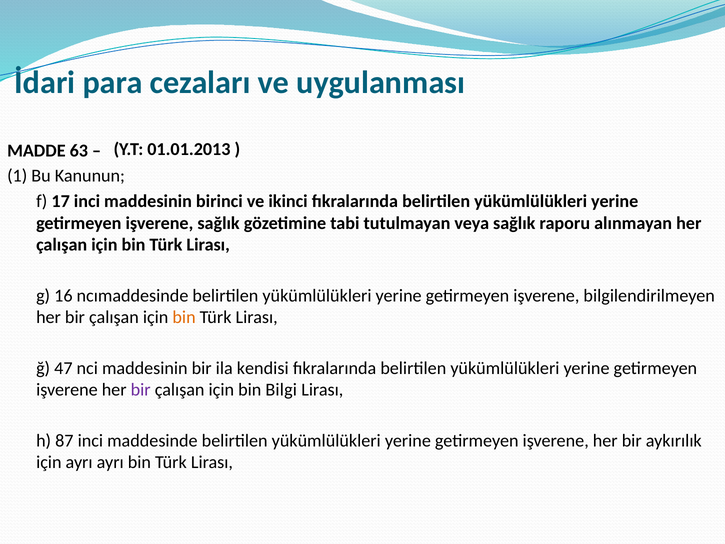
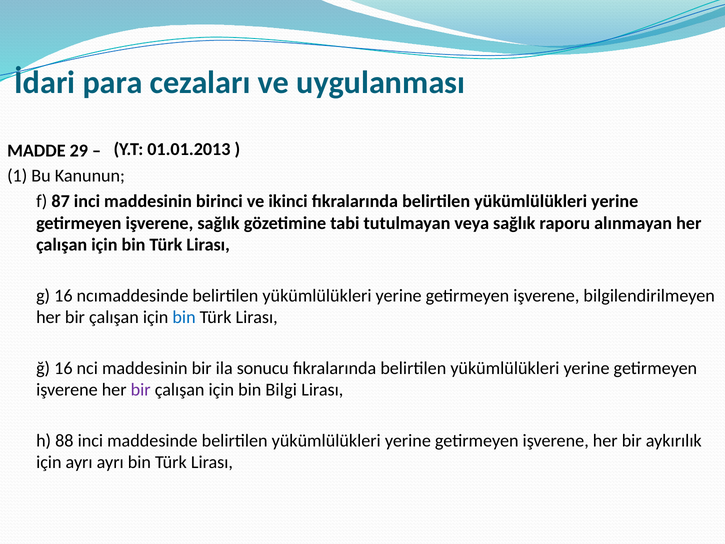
63: 63 -> 29
17: 17 -> 87
bin at (184, 317) colour: orange -> blue
ğ 47: 47 -> 16
kendisi: kendisi -> sonucu
87: 87 -> 88
